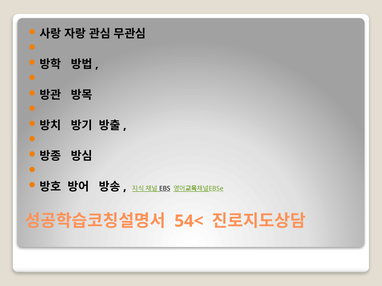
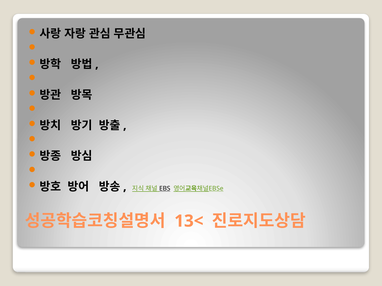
54<: 54< -> 13<
